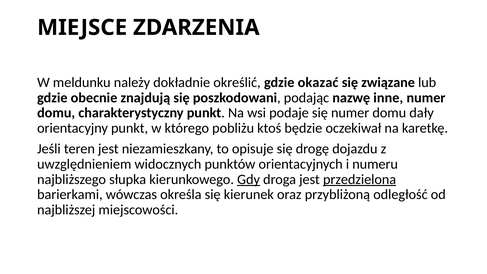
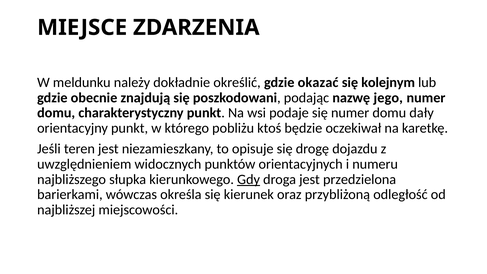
związane: związane -> kolejnym
inne: inne -> jego
przedzielona underline: present -> none
